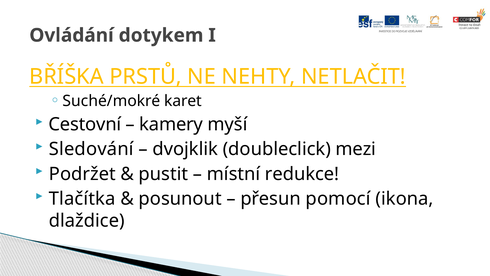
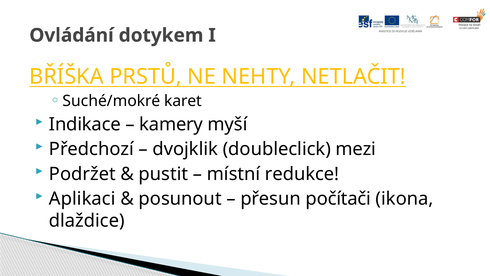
Cestovní: Cestovní -> Indikace
Sledování: Sledování -> Předchozí
Tlačítka: Tlačítka -> Aplikaci
pomocí: pomocí -> počítači
